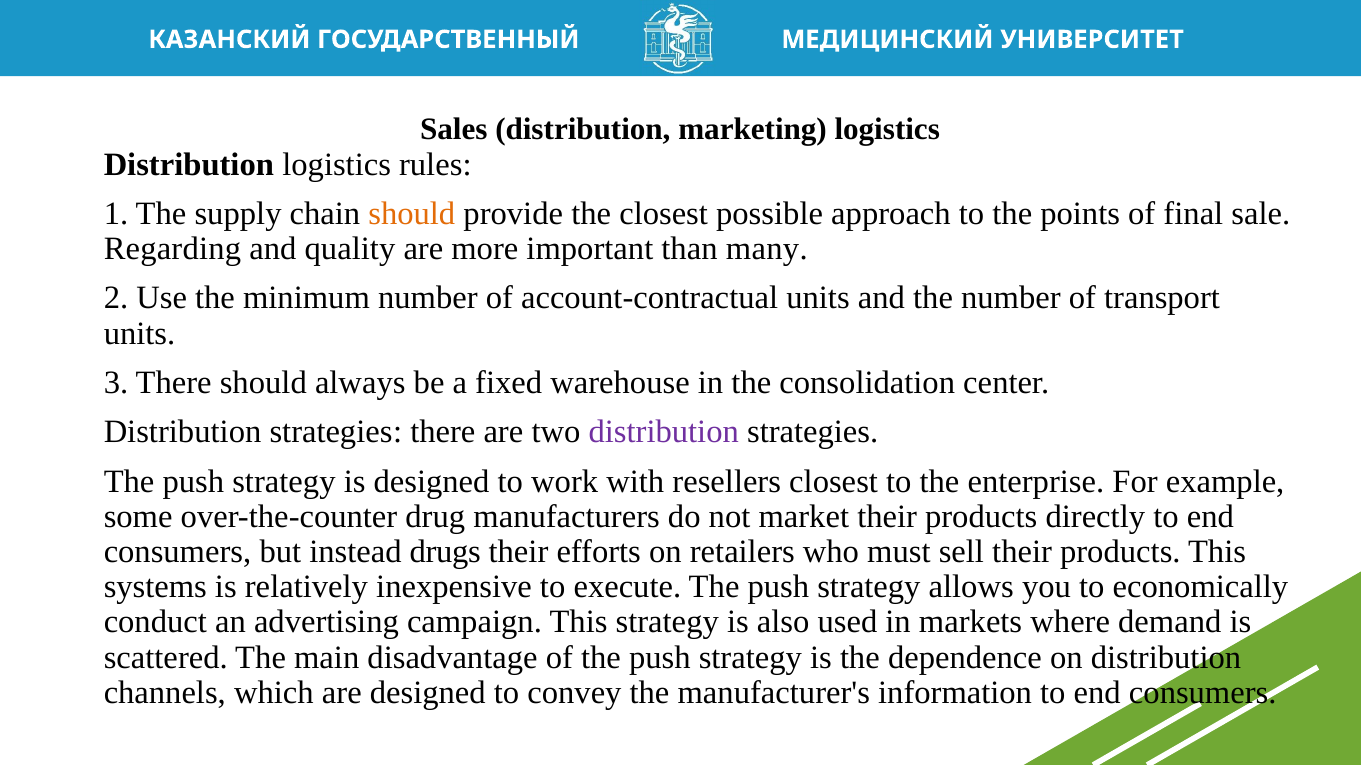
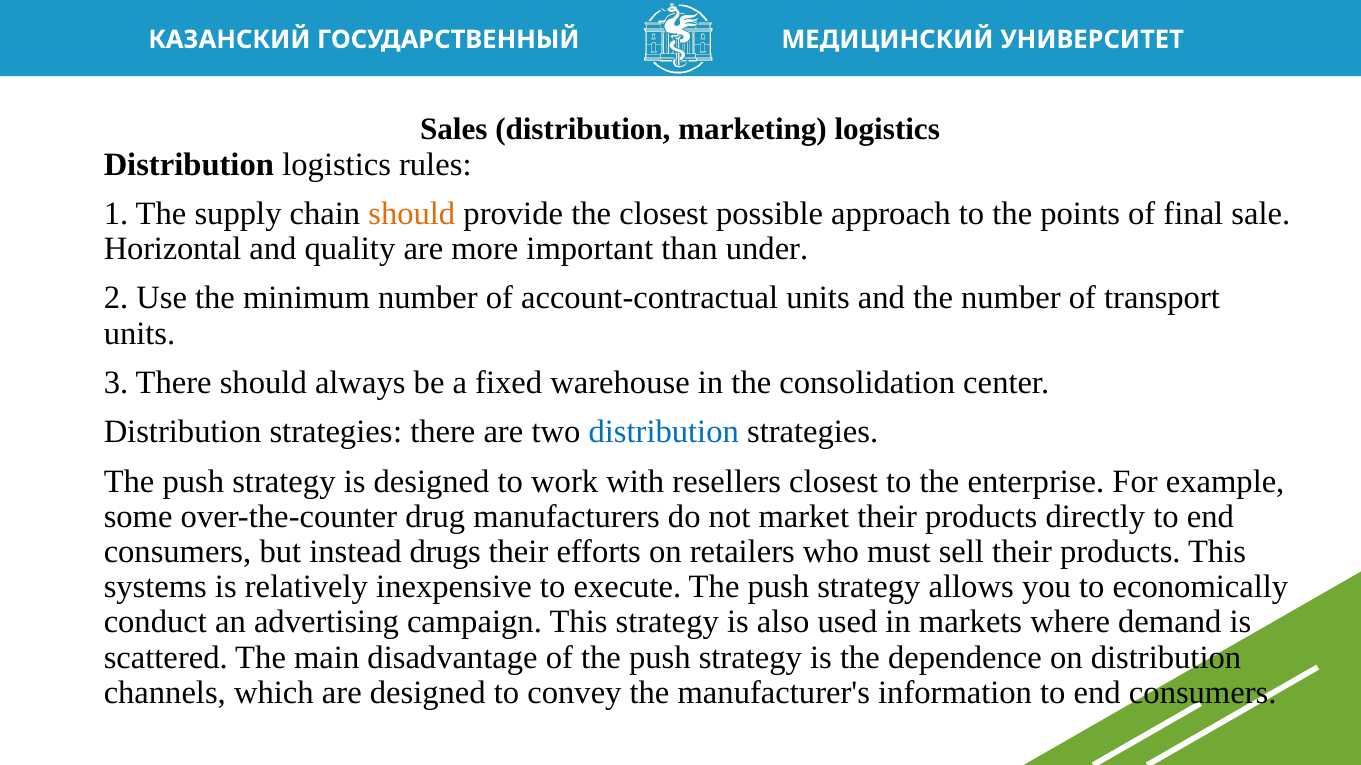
Regarding: Regarding -> Horizontal
many: many -> under
distribution at (664, 432) colour: purple -> blue
